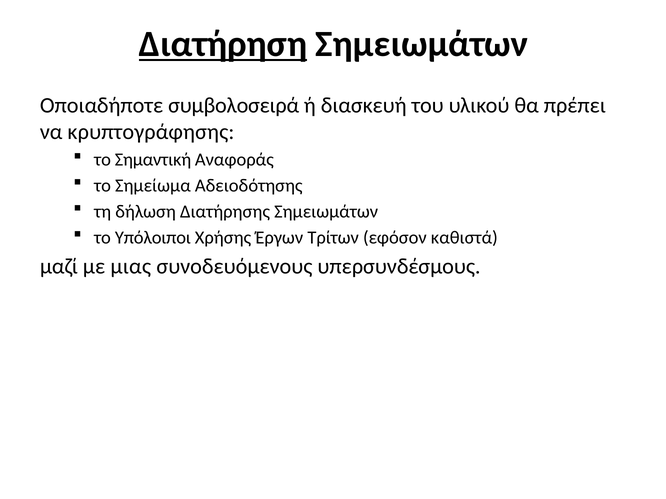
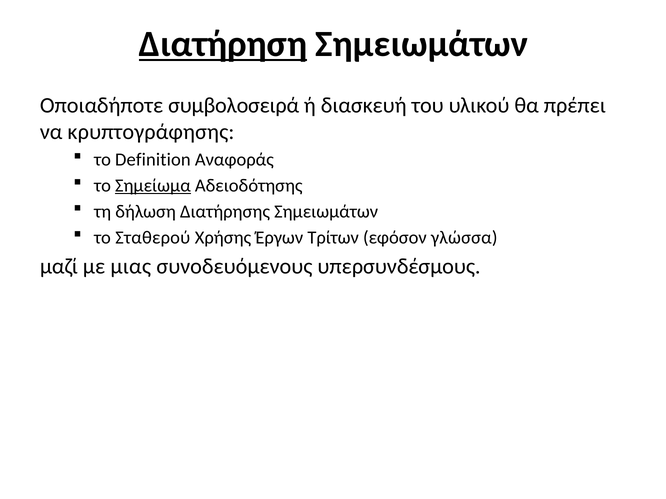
Σημαντική: Σημαντική -> Definition
Σημείωμα underline: none -> present
Υπόλοιποι: Υπόλοιποι -> Σταθερού
καθιστά: καθιστά -> γλώσσα
